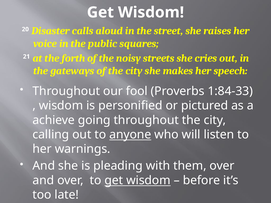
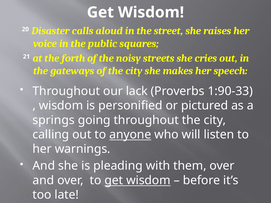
fool: fool -> lack
1:84-33: 1:84-33 -> 1:90-33
achieve: achieve -> springs
